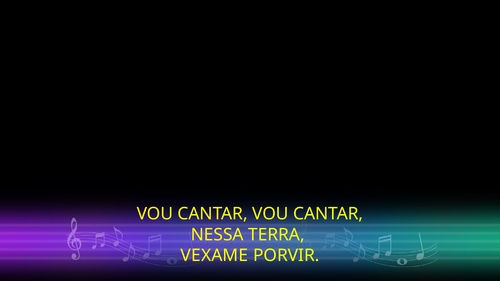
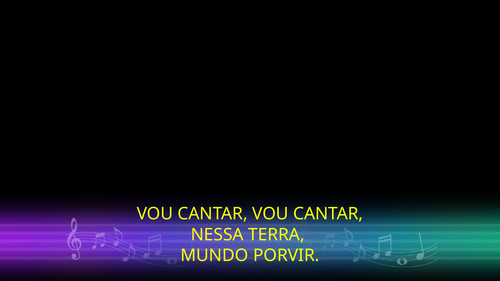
VEXAME: VEXAME -> MUNDO
